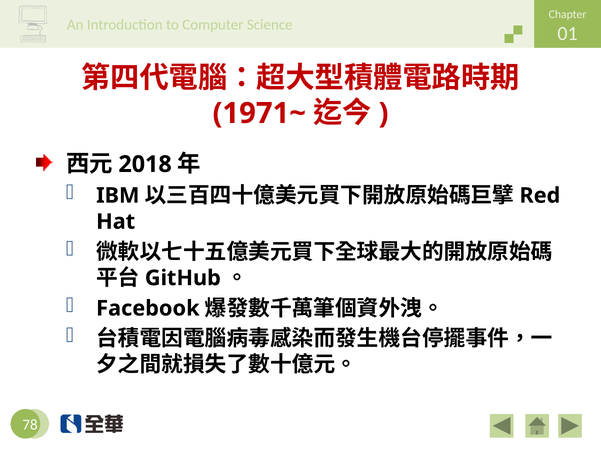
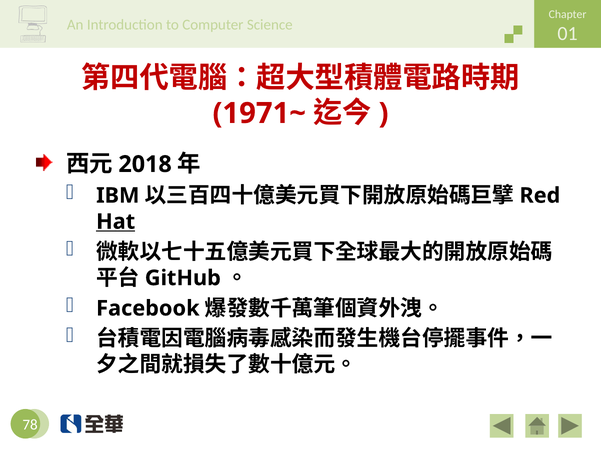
Hat underline: none -> present
